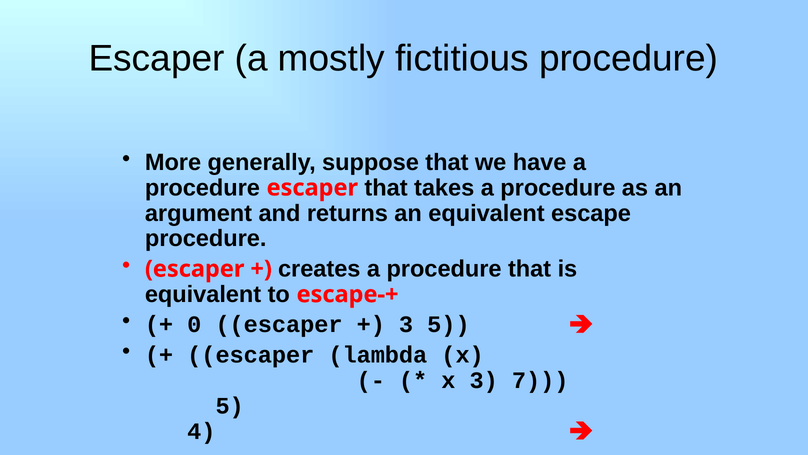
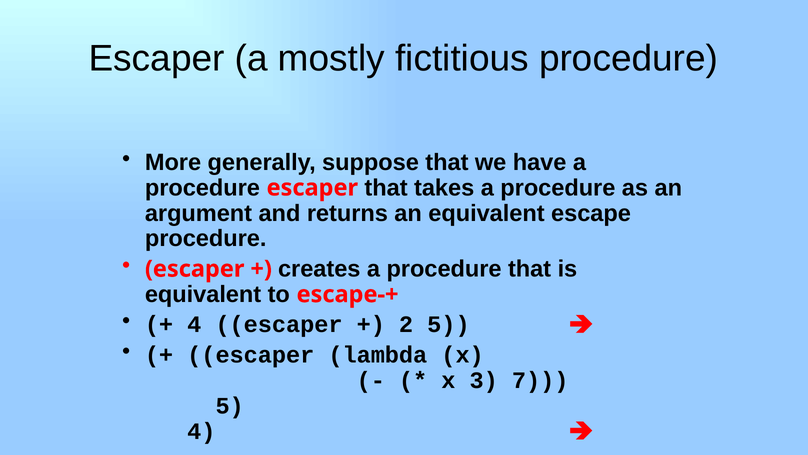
0 at (194, 324): 0 -> 4
3 at (406, 324): 3 -> 2
